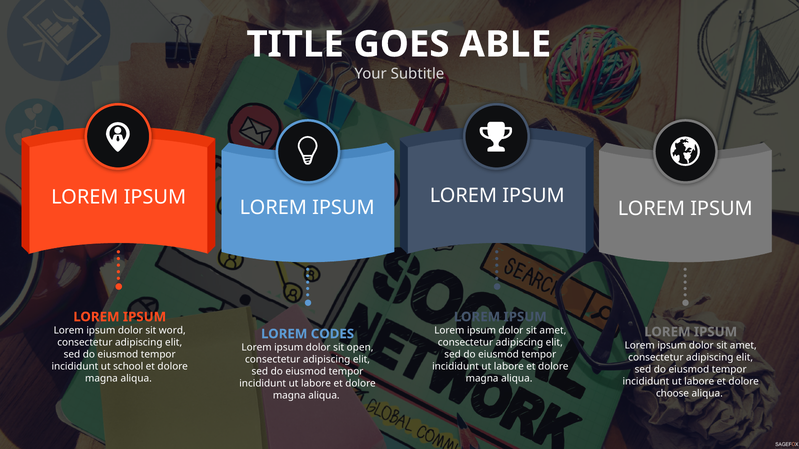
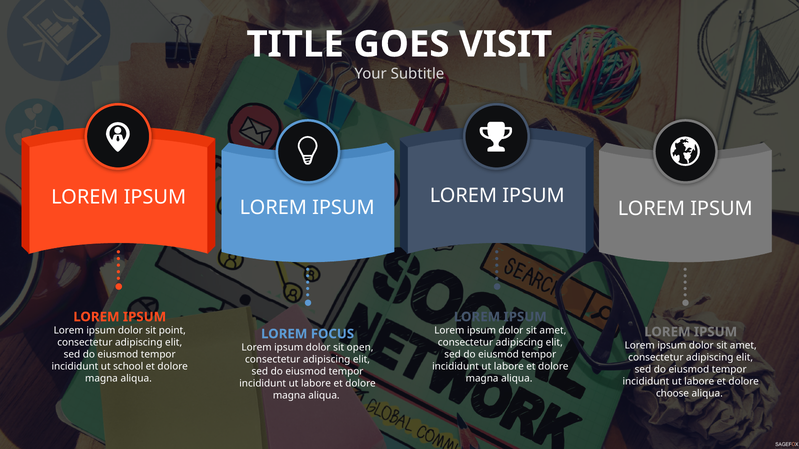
ABLE: ABLE -> VISIT
word: word -> point
CODES: CODES -> FOCUS
